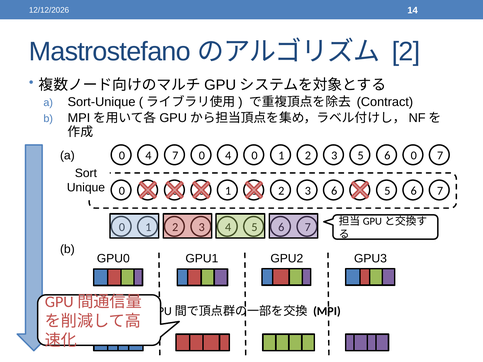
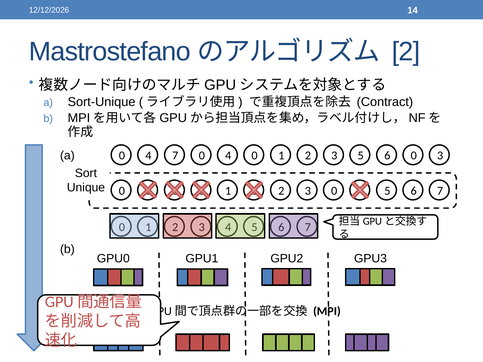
0 7: 7 -> 3
2 3 6: 6 -> 0
